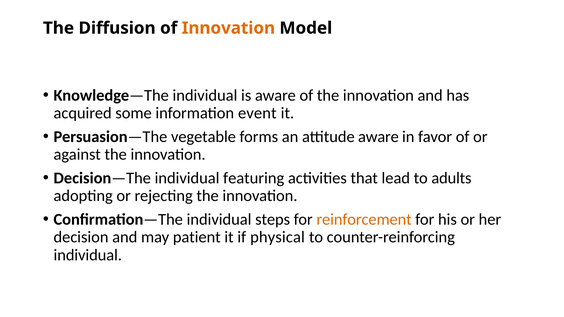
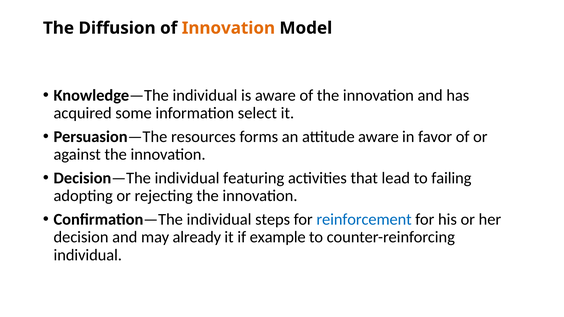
event: event -> select
vegetable: vegetable -> resources
adults: adults -> failing
reinforcement colour: orange -> blue
patient: patient -> already
physical: physical -> example
